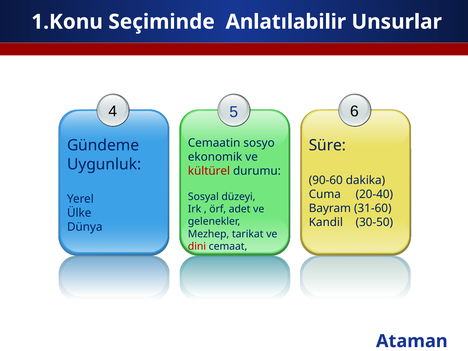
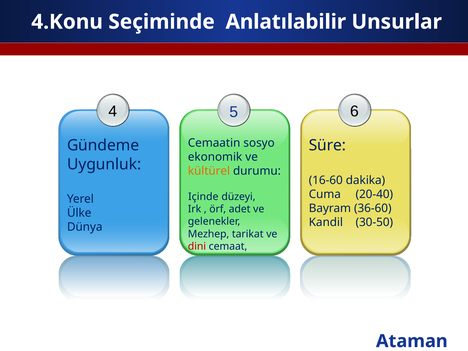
1.Konu: 1.Konu -> 4.Konu
kültürel colour: red -> orange
90-60: 90-60 -> 16-60
Sosyal: Sosyal -> Içinde
31-60: 31-60 -> 36-60
